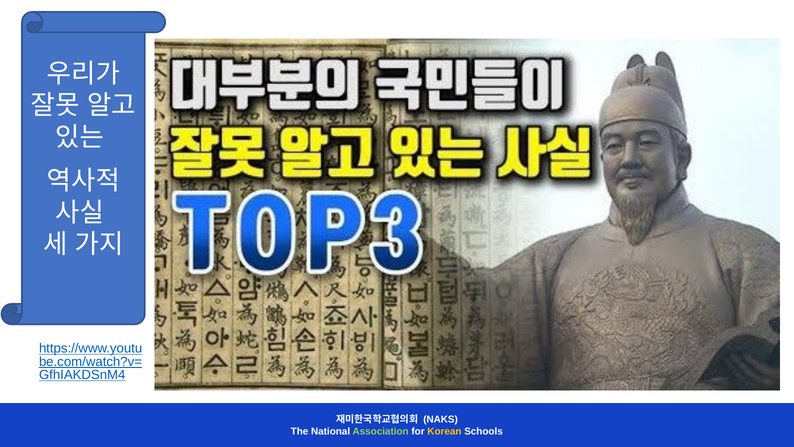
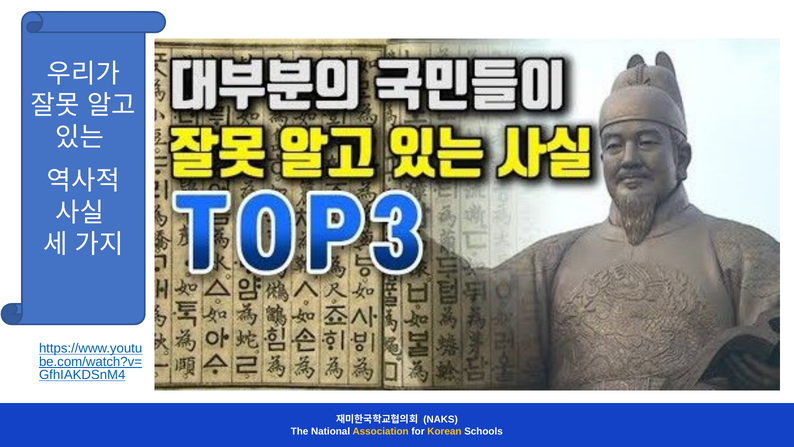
Association colour: light green -> yellow
